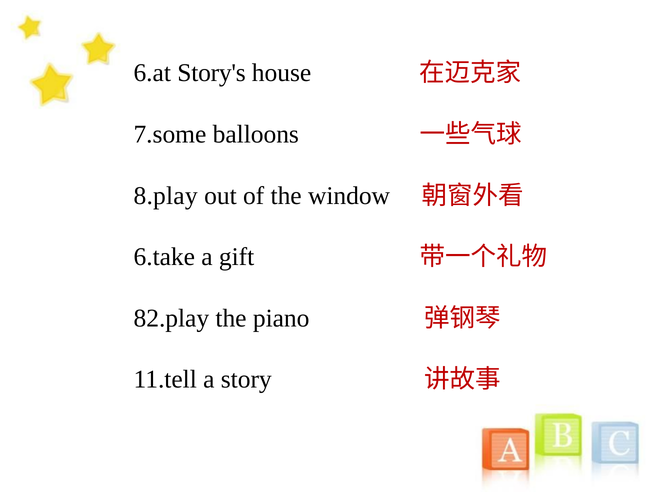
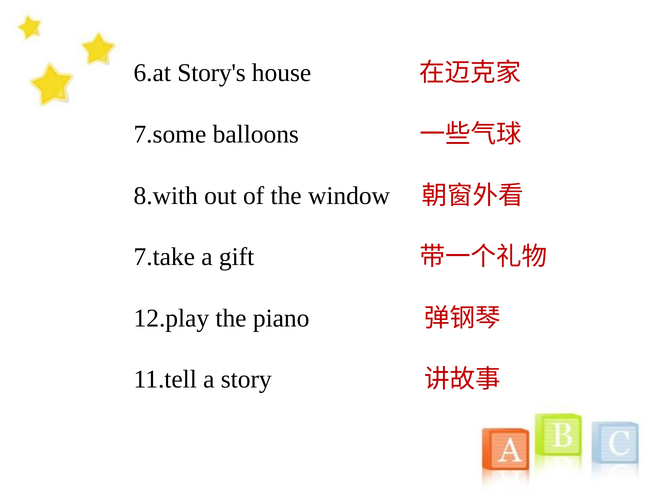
8.play: 8.play -> 8.with
6.take: 6.take -> 7.take
82.play: 82.play -> 12.play
